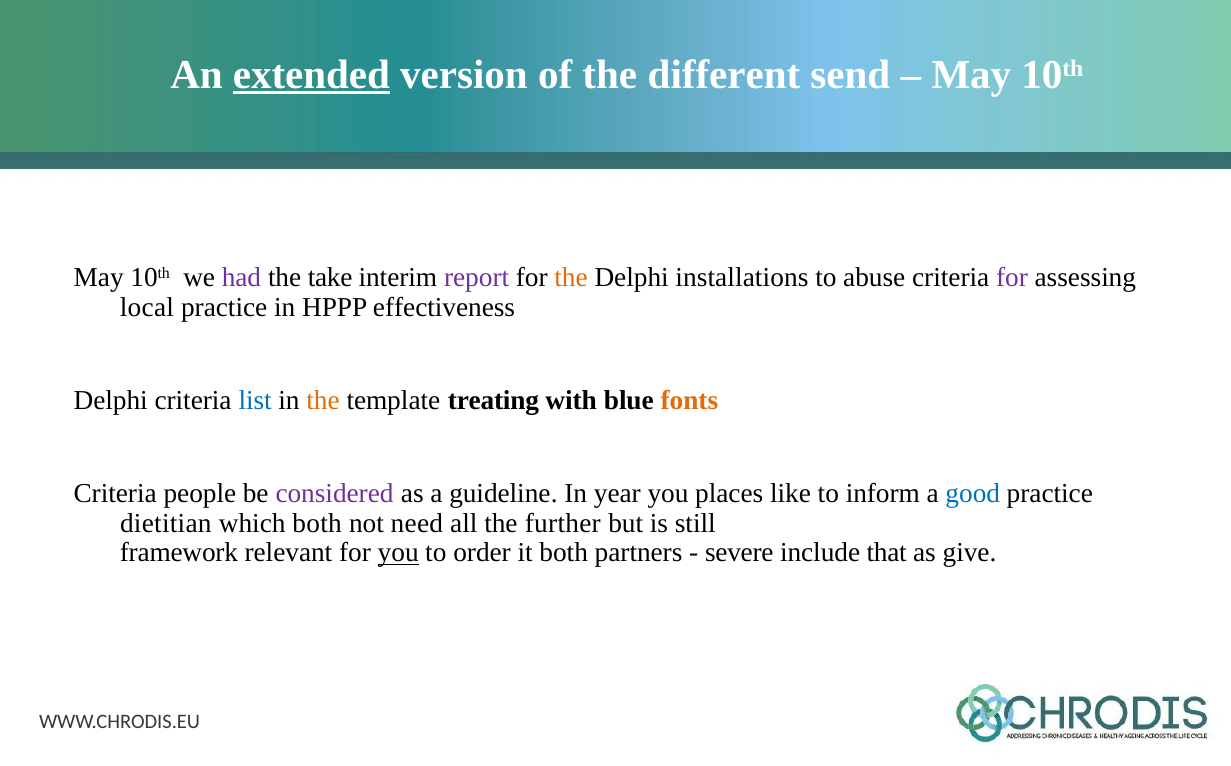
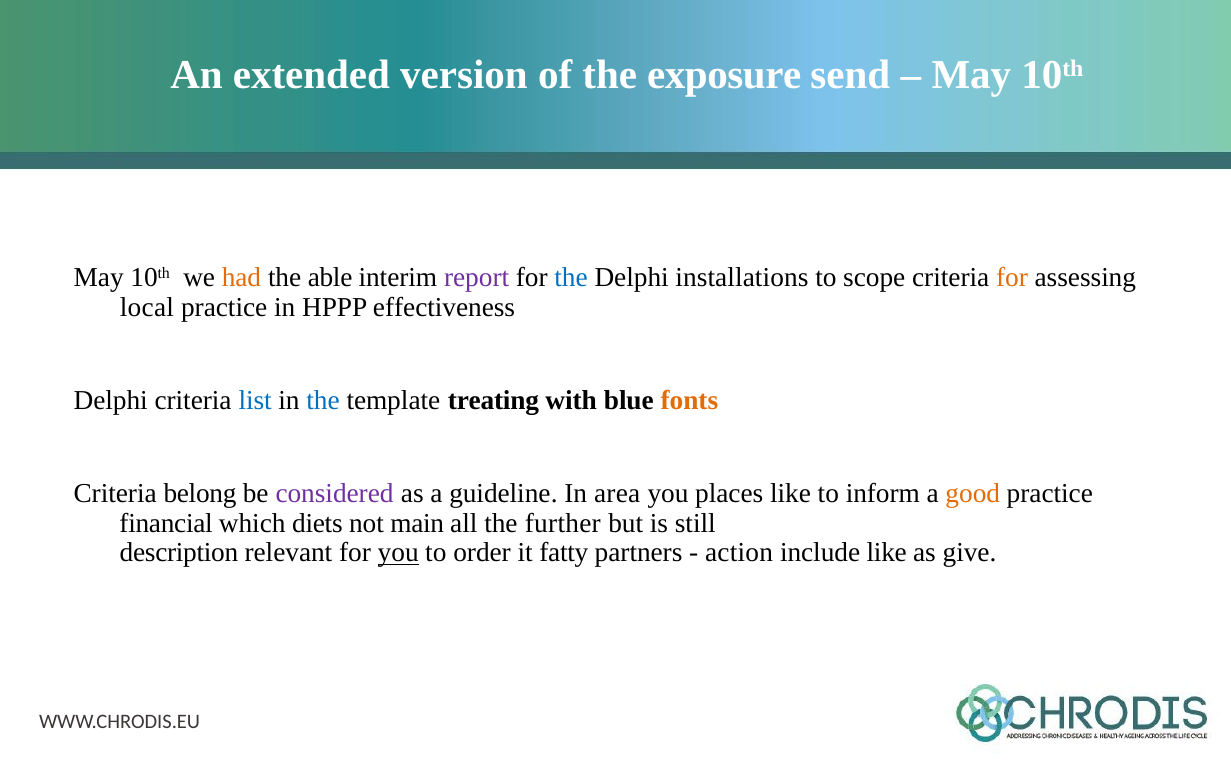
extended underline: present -> none
different: different -> exposure
had colour: purple -> orange
take: take -> able
the at (571, 278) colour: orange -> blue
abuse: abuse -> scope
for at (1012, 278) colour: purple -> orange
the at (323, 400) colour: orange -> blue
people: people -> belong
year: year -> area
good colour: blue -> orange
dietitian: dietitian -> financial
which both: both -> diets
need: need -> main
framework: framework -> description
it both: both -> fatty
severe: severe -> action
include that: that -> like
